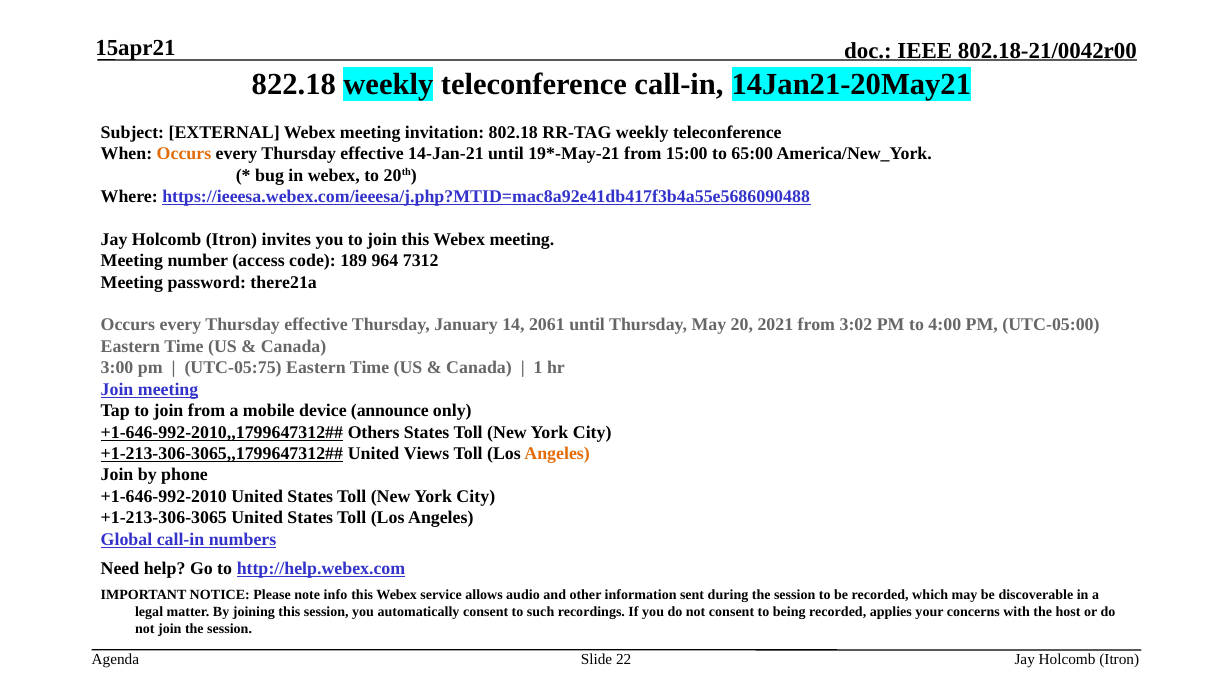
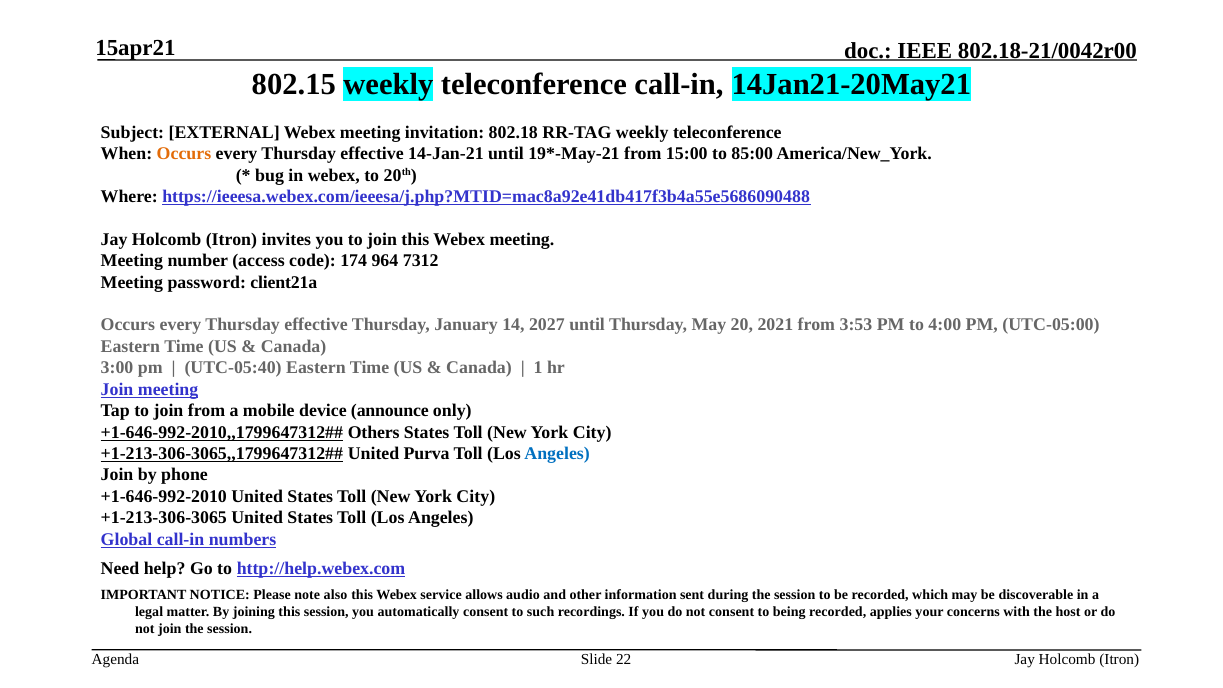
822.18: 822.18 -> 802.15
65:00: 65:00 -> 85:00
189: 189 -> 174
there21a: there21a -> client21a
2061: 2061 -> 2027
3:02: 3:02 -> 3:53
UTC-05:75: UTC-05:75 -> UTC-05:40
Views: Views -> Purva
Angeles at (557, 454) colour: orange -> blue
info: info -> also
